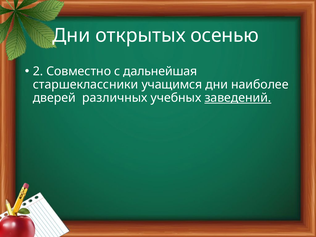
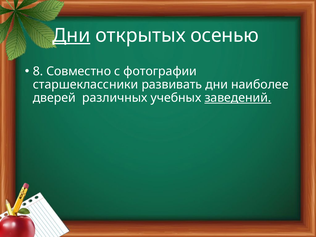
Дни at (71, 35) underline: none -> present
2: 2 -> 8
дальнейшая: дальнейшая -> фотографии
учащимся: учащимся -> развивать
